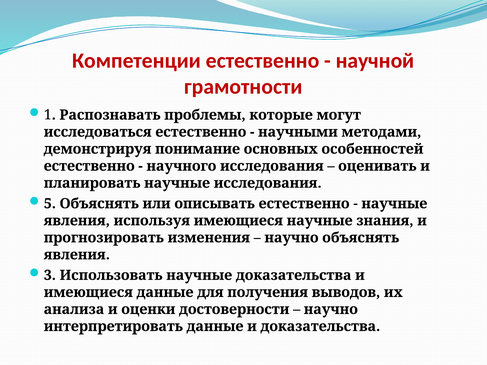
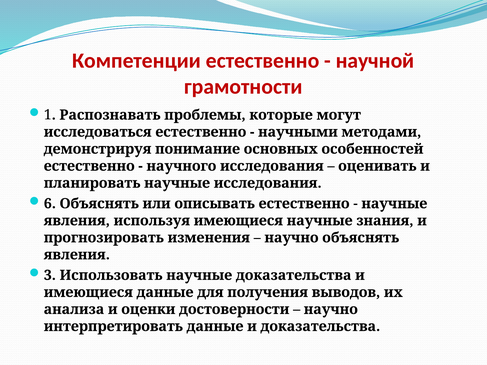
5: 5 -> 6
